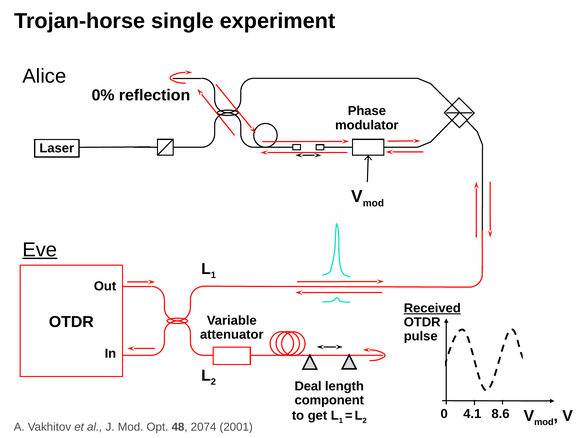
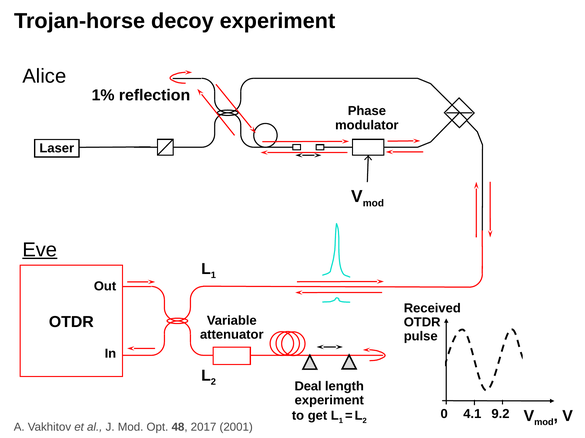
single: single -> decoy
0%: 0% -> 1%
Received underline: present -> none
component at (329, 401): component -> experiment
8.6: 8.6 -> 9.2
2074: 2074 -> 2017
